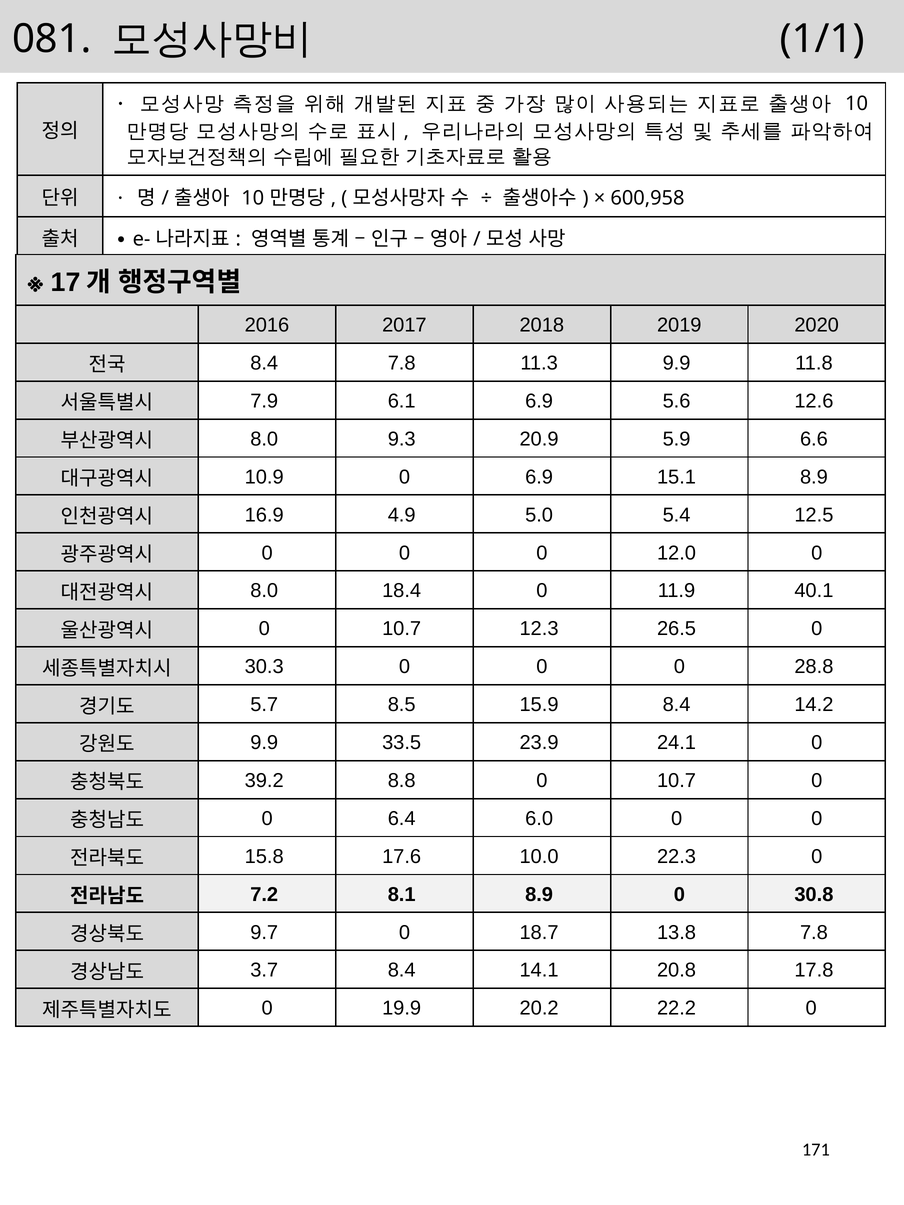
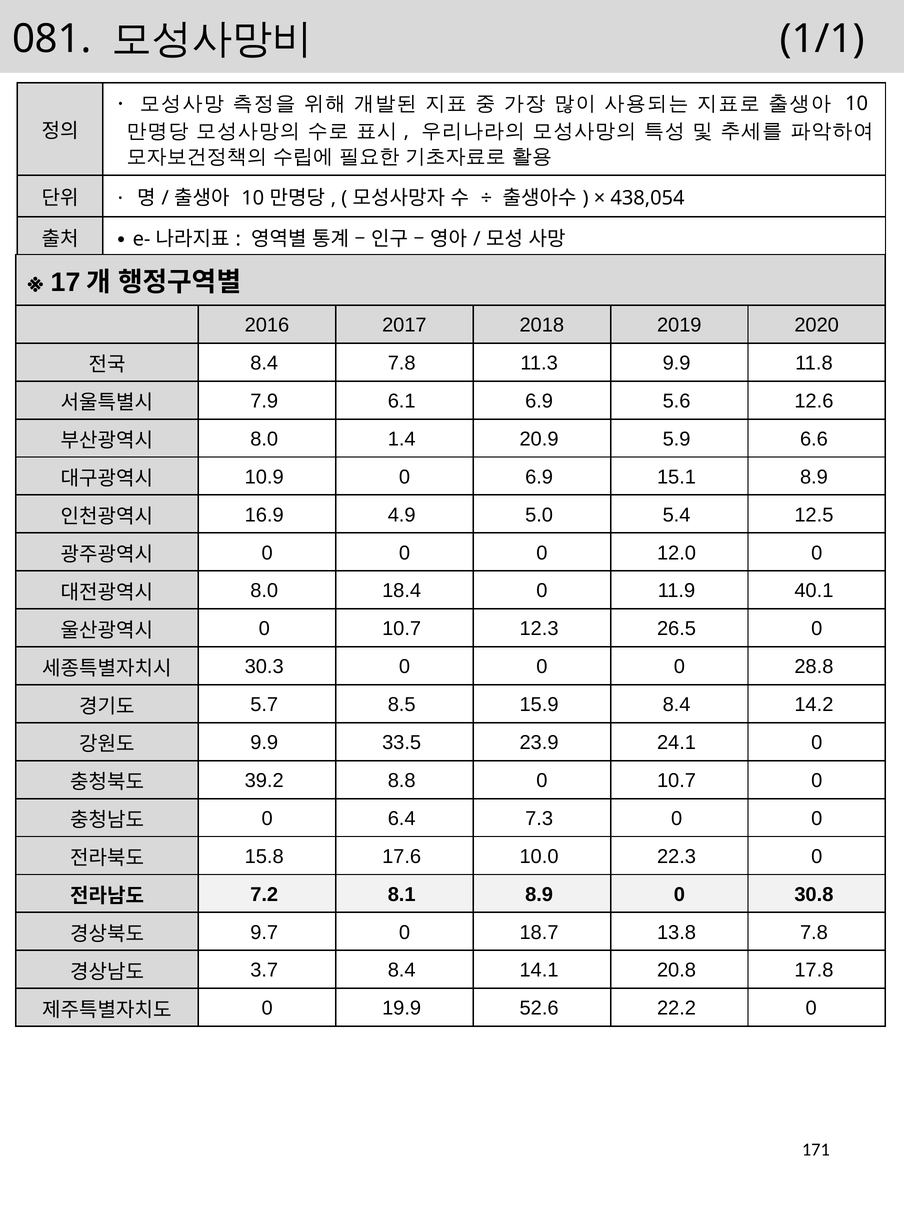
600,958: 600,958 -> 438,054
9.3: 9.3 -> 1.4
6.0: 6.0 -> 7.3
20.2: 20.2 -> 52.6
